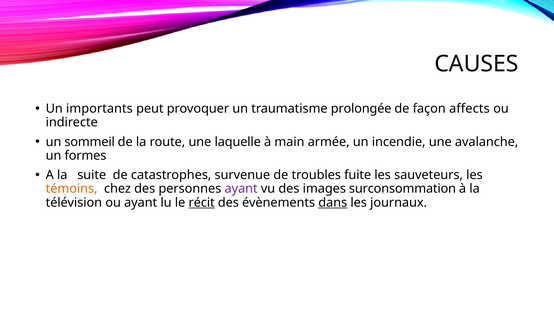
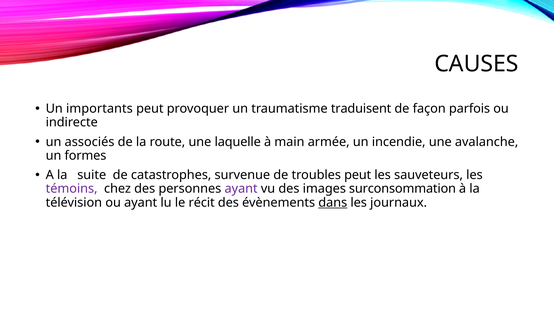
prolongée: prolongée -> traduisent
affects: affects -> parfois
sommeil: sommeil -> associés
troubles fuite: fuite -> peut
témoins colour: orange -> purple
récit underline: present -> none
